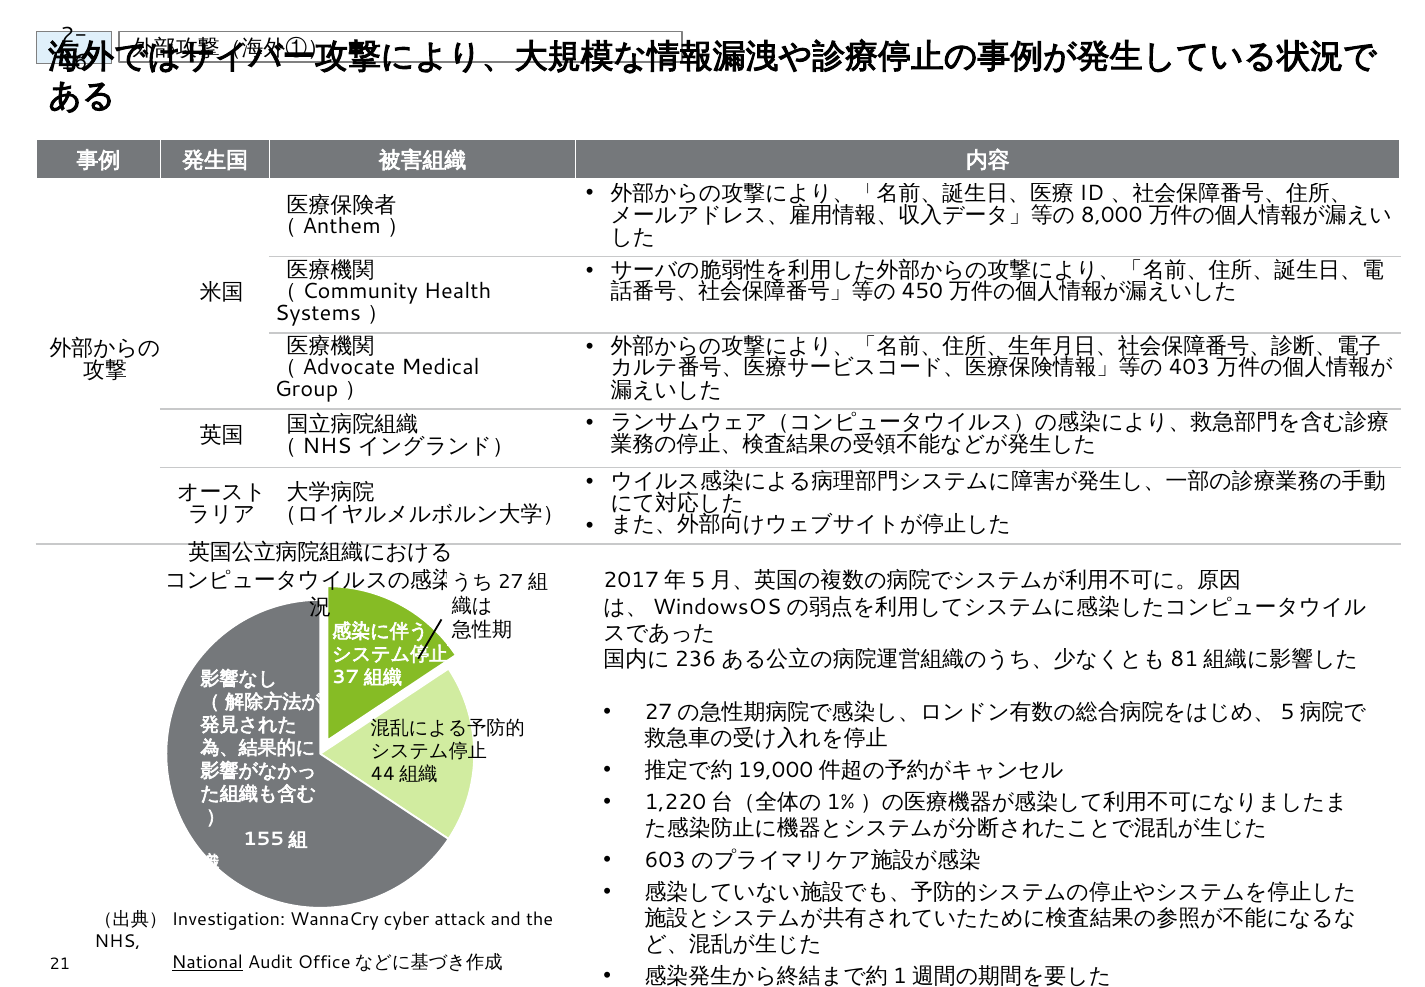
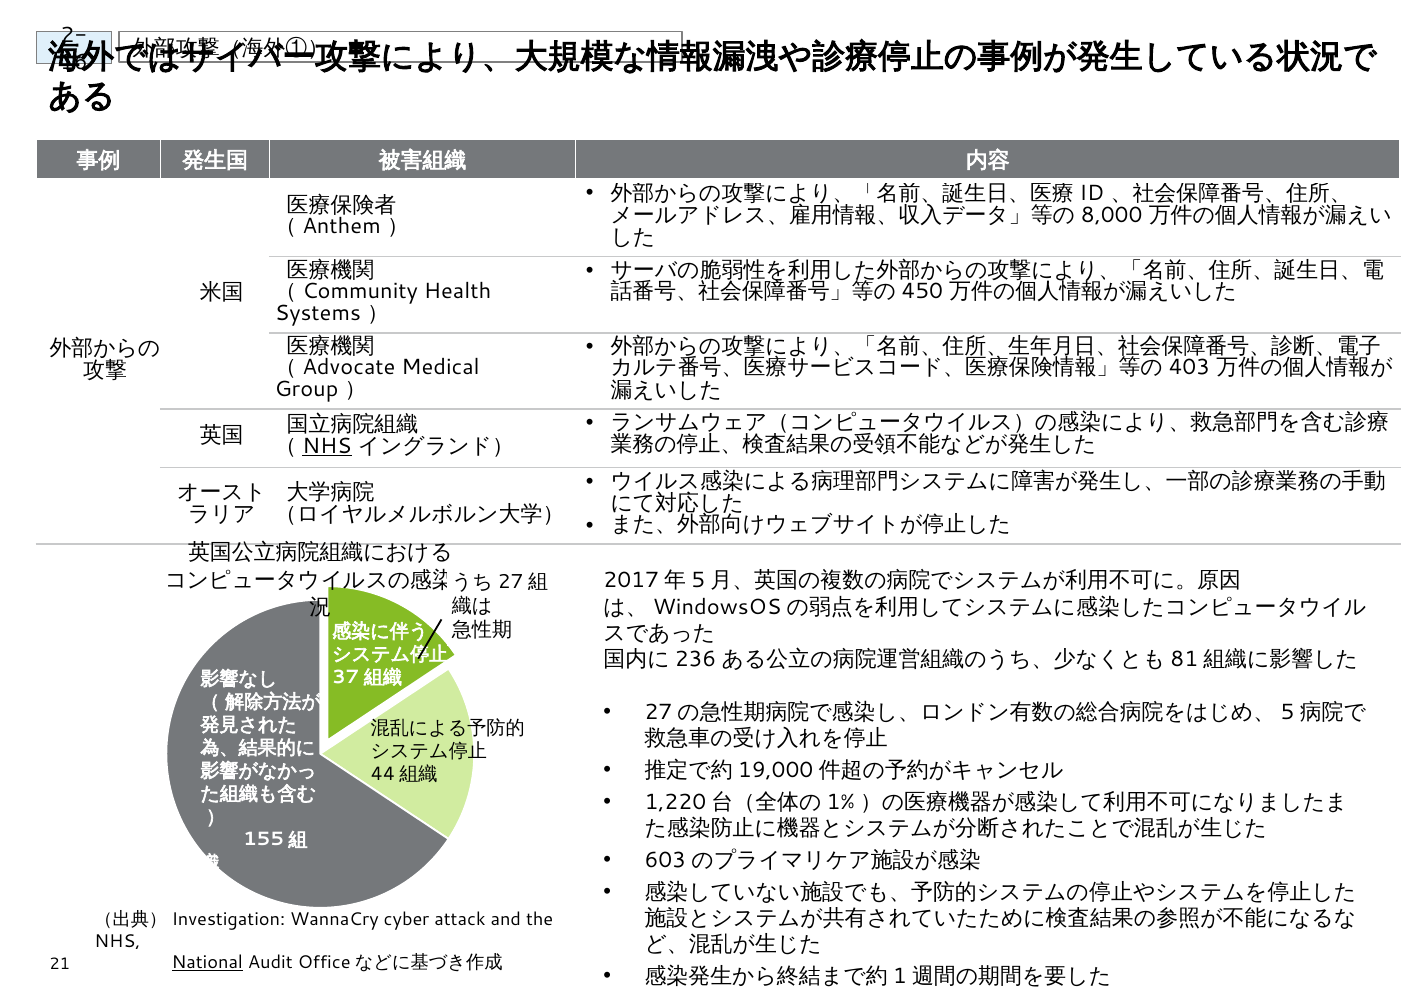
NHS at (327, 446) underline: none -> present
